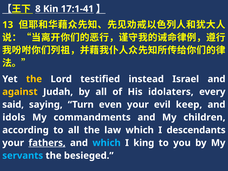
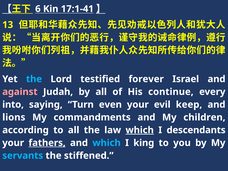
8: 8 -> 6
the at (34, 79) colour: yellow -> light blue
instead: instead -> forever
against colour: yellow -> pink
idolaters: idolaters -> continue
said: said -> into
idols: idols -> lions
which at (140, 130) underline: none -> present
besieged: besieged -> stiffened
